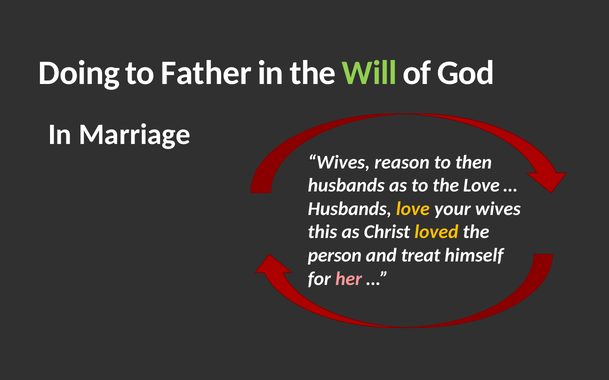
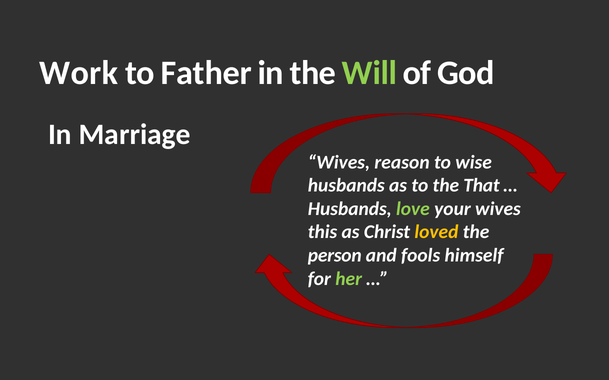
Doing: Doing -> Work
then: then -> wise
the Love: Love -> That
love at (413, 209) colour: yellow -> light green
treat: treat -> fools
her colour: pink -> light green
